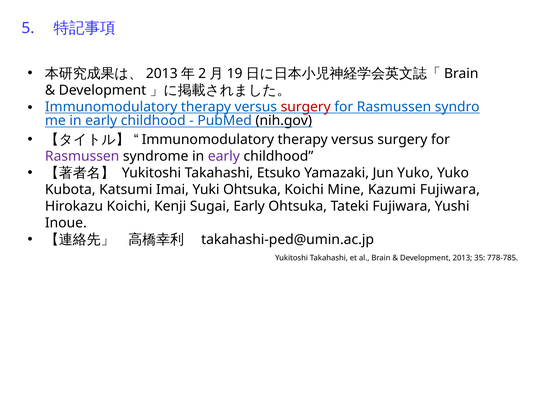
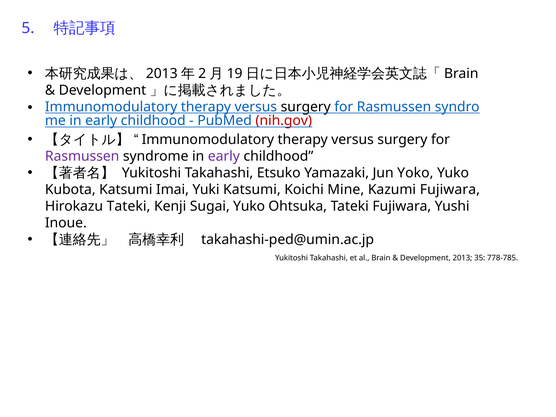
surgery at (306, 107) colour: red -> black
nih.gov colour: black -> red
Jun Yuko: Yuko -> Yoko
Yuki Ohtsuka: Ohtsuka -> Katsumi
Hirokazu Koichi: Koichi -> Tateki
Sugai Early: Early -> Yuko
